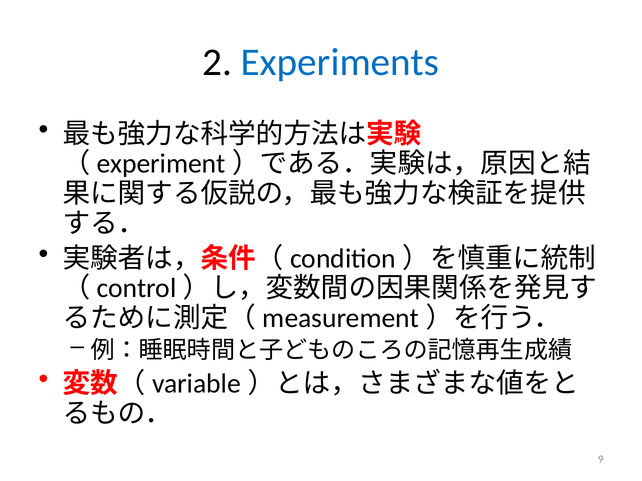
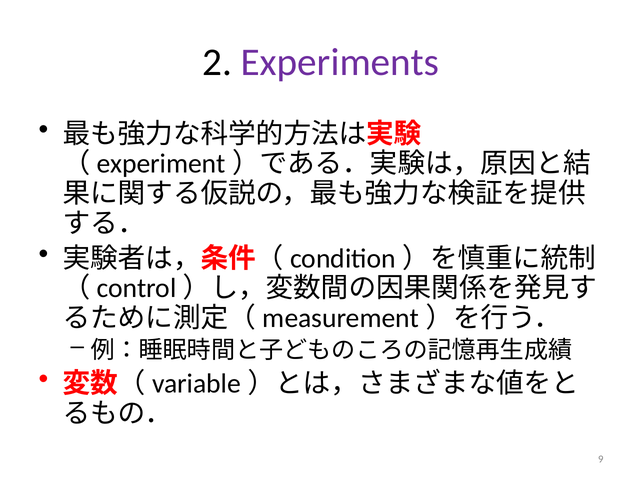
Experiments colour: blue -> purple
